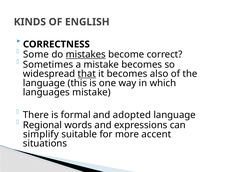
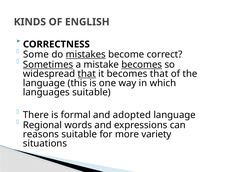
Sometimes underline: none -> present
becomes at (142, 65) underline: none -> present
becomes also: also -> that
languages mistake: mistake -> suitable
simplify: simplify -> reasons
accent: accent -> variety
